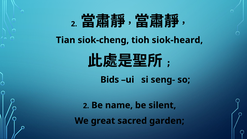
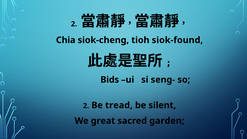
Tian: Tian -> Chia
siok-heard: siok-heard -> siok-found
name: name -> tread
